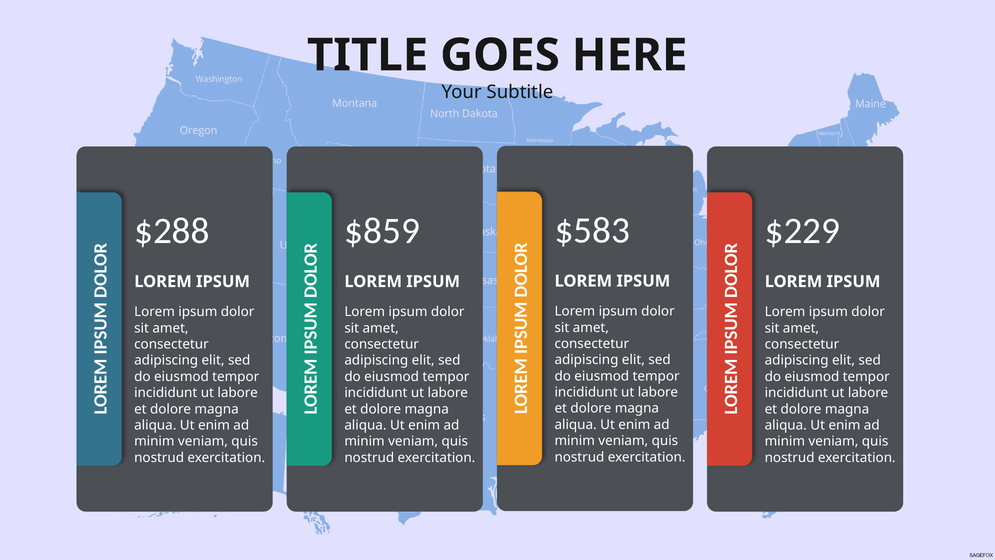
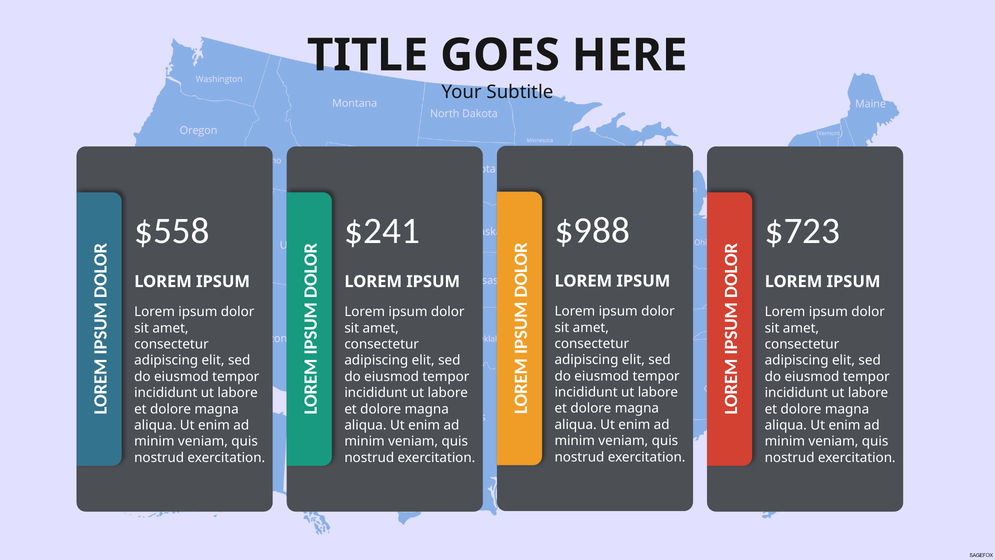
$583: $583 -> $988
$288: $288 -> $558
$859: $859 -> $241
$229: $229 -> $723
